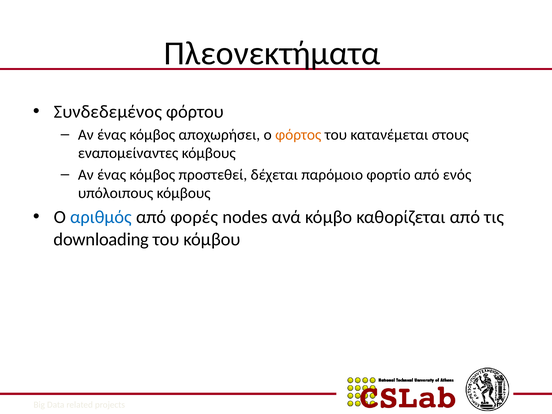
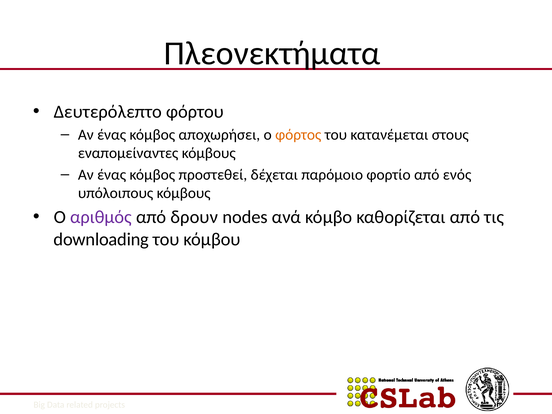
Συνδεδεμένος: Συνδεδεμένος -> Δευτερόλεπτο
αριθμός colour: blue -> purple
φορές: φορές -> δρουν
